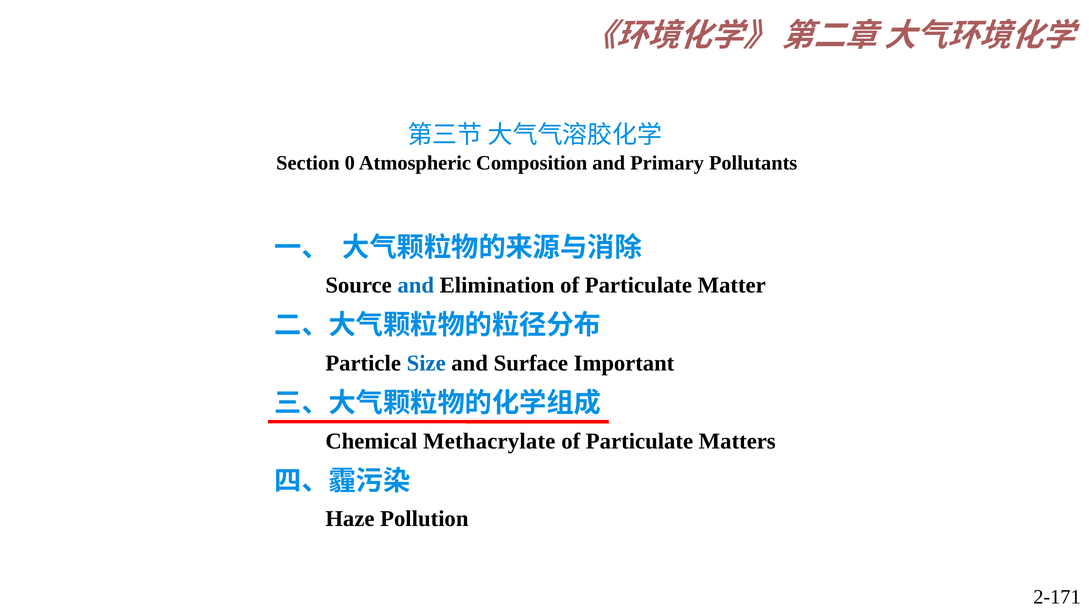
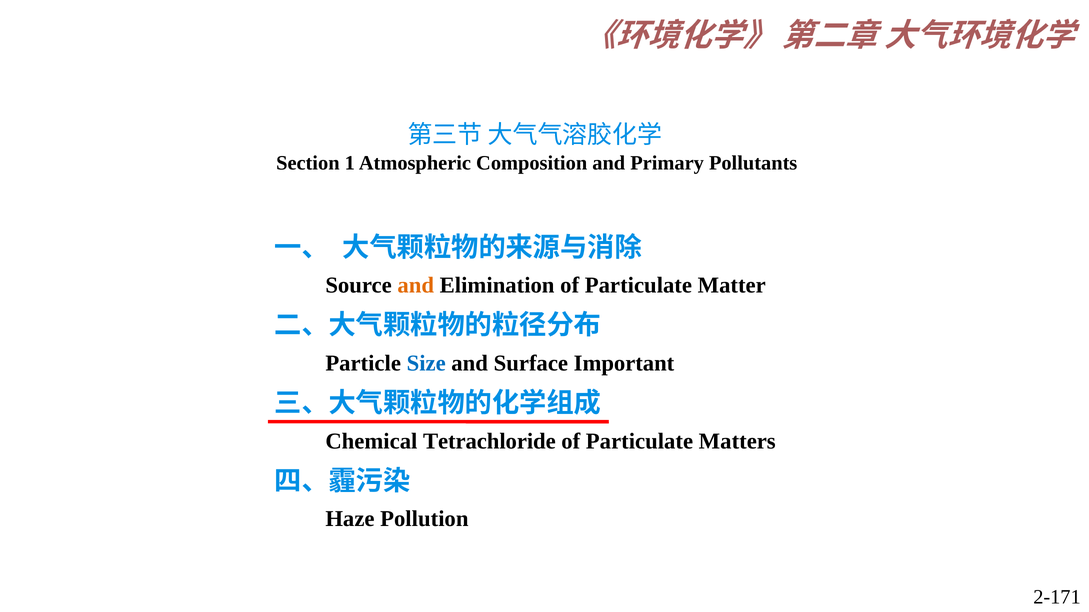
0: 0 -> 1
and at (416, 286) colour: blue -> orange
Methacrylate: Methacrylate -> Tetrachloride
